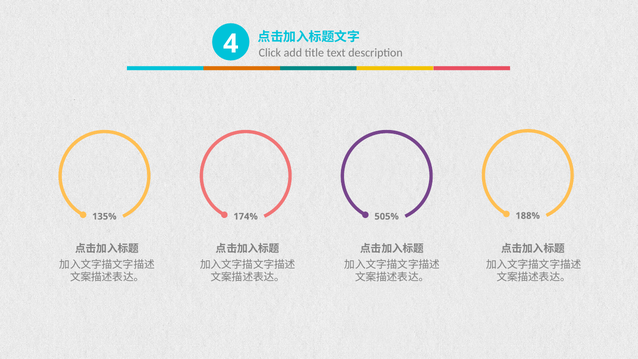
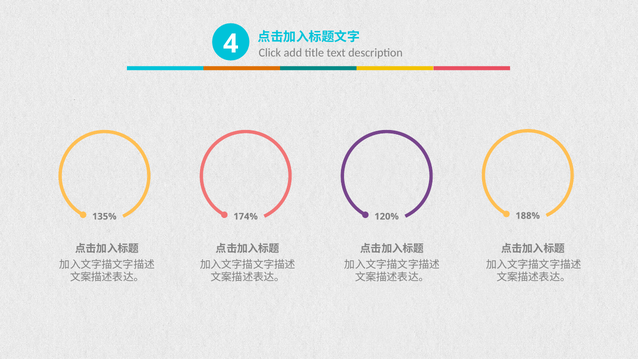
505%: 505% -> 120%
